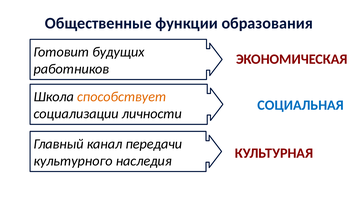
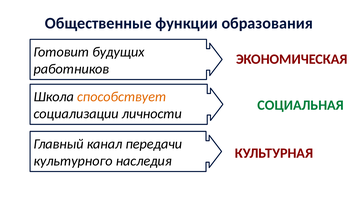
СОЦИАЛЬНАЯ colour: blue -> green
